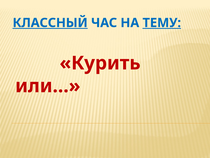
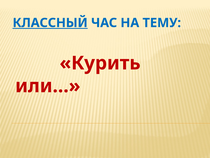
ТЕМУ underline: present -> none
